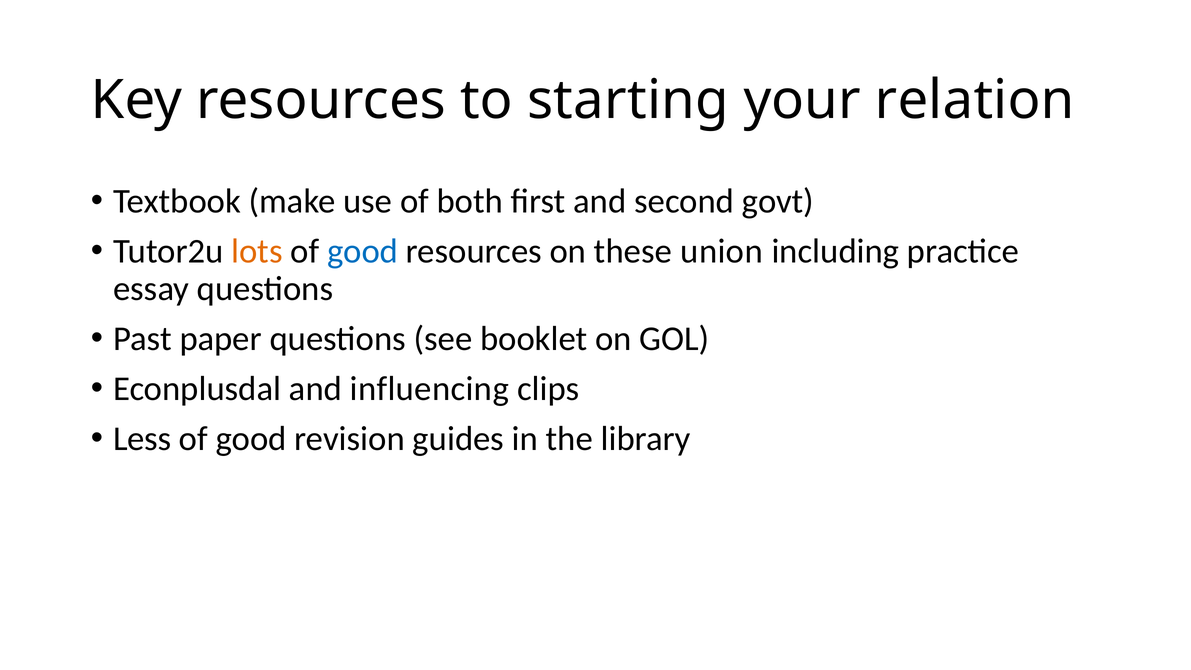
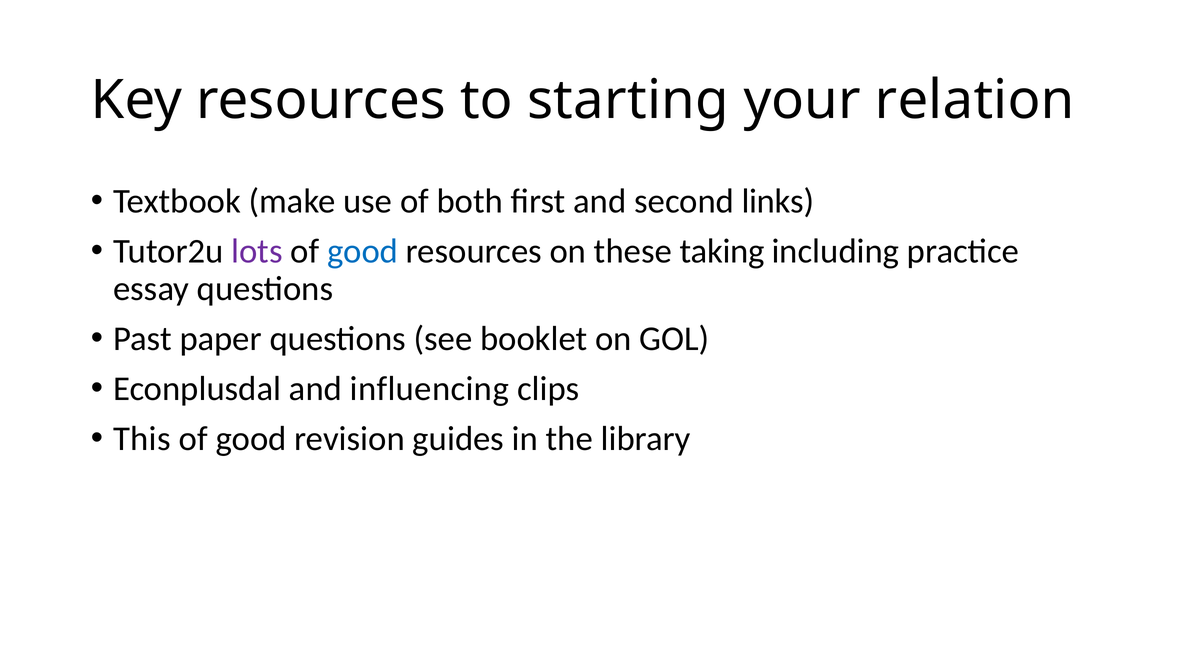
govt: govt -> links
lots colour: orange -> purple
union: union -> taking
Less: Less -> This
